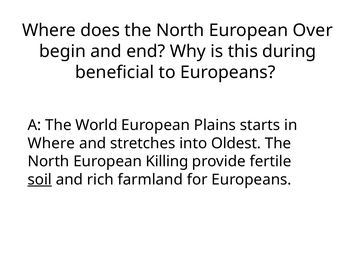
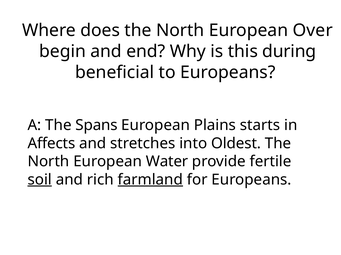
World: World -> Spans
Where at (51, 144): Where -> Affects
Killing: Killing -> Water
farmland underline: none -> present
